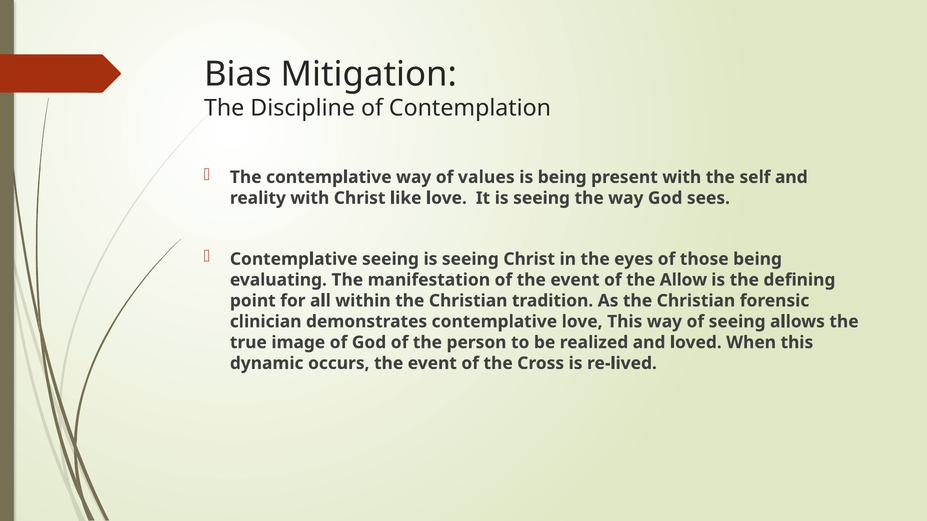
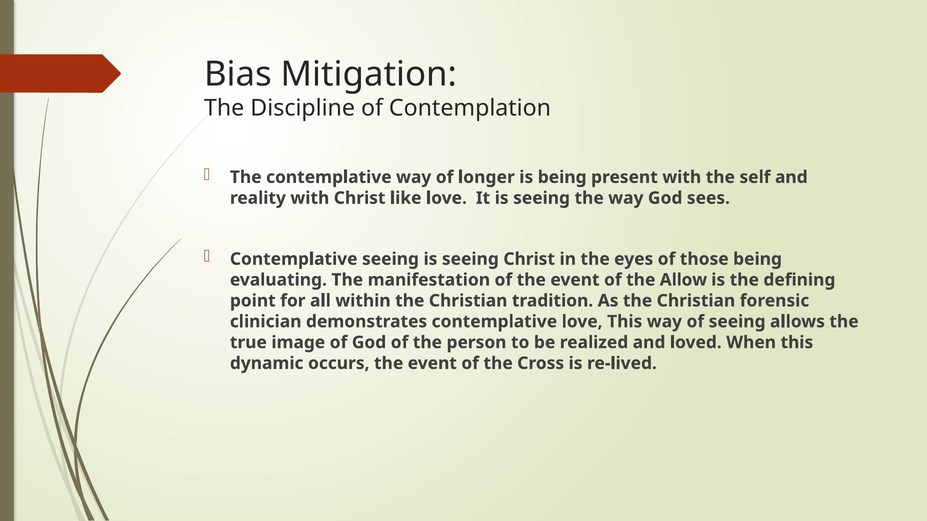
values: values -> longer
